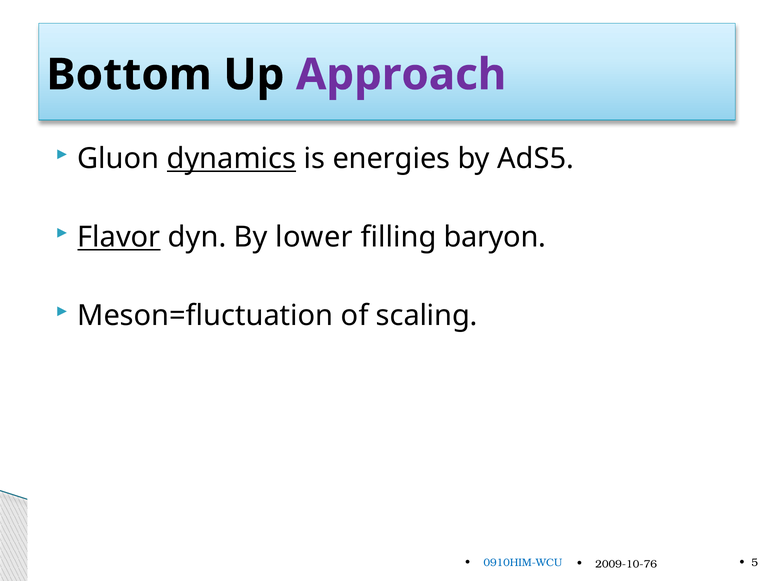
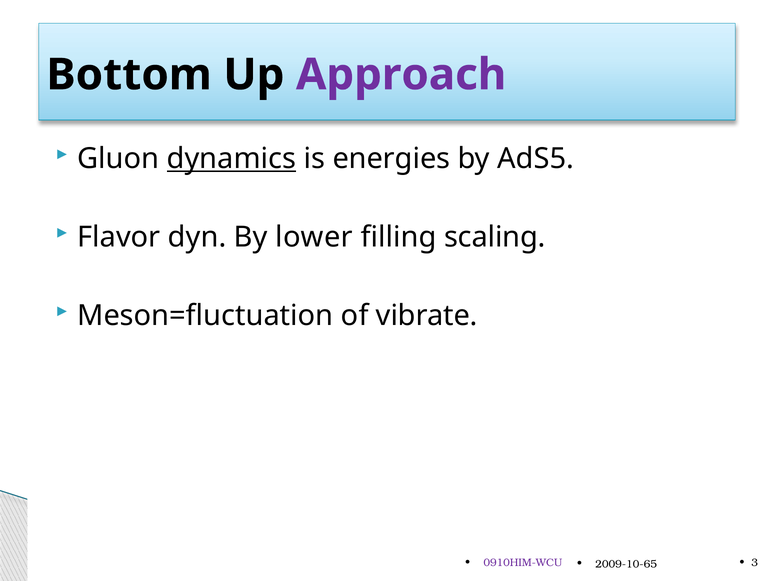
Flavor underline: present -> none
baryon: baryon -> scaling
scaling: scaling -> vibrate
0910HIM-WCU colour: blue -> purple
5: 5 -> 3
2009-10-76: 2009-10-76 -> 2009-10-65
